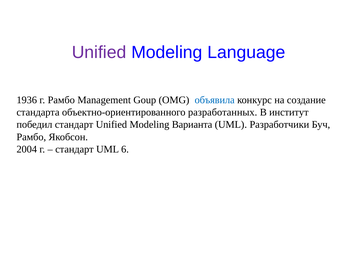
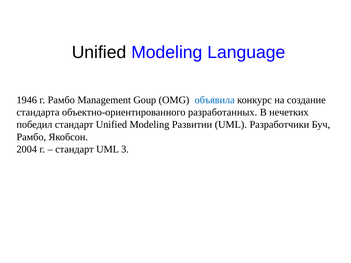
Unified at (99, 52) colour: purple -> black
1936: 1936 -> 1946
институт: институт -> нечетких
Варианта: Варианта -> Развитии
6: 6 -> 3
